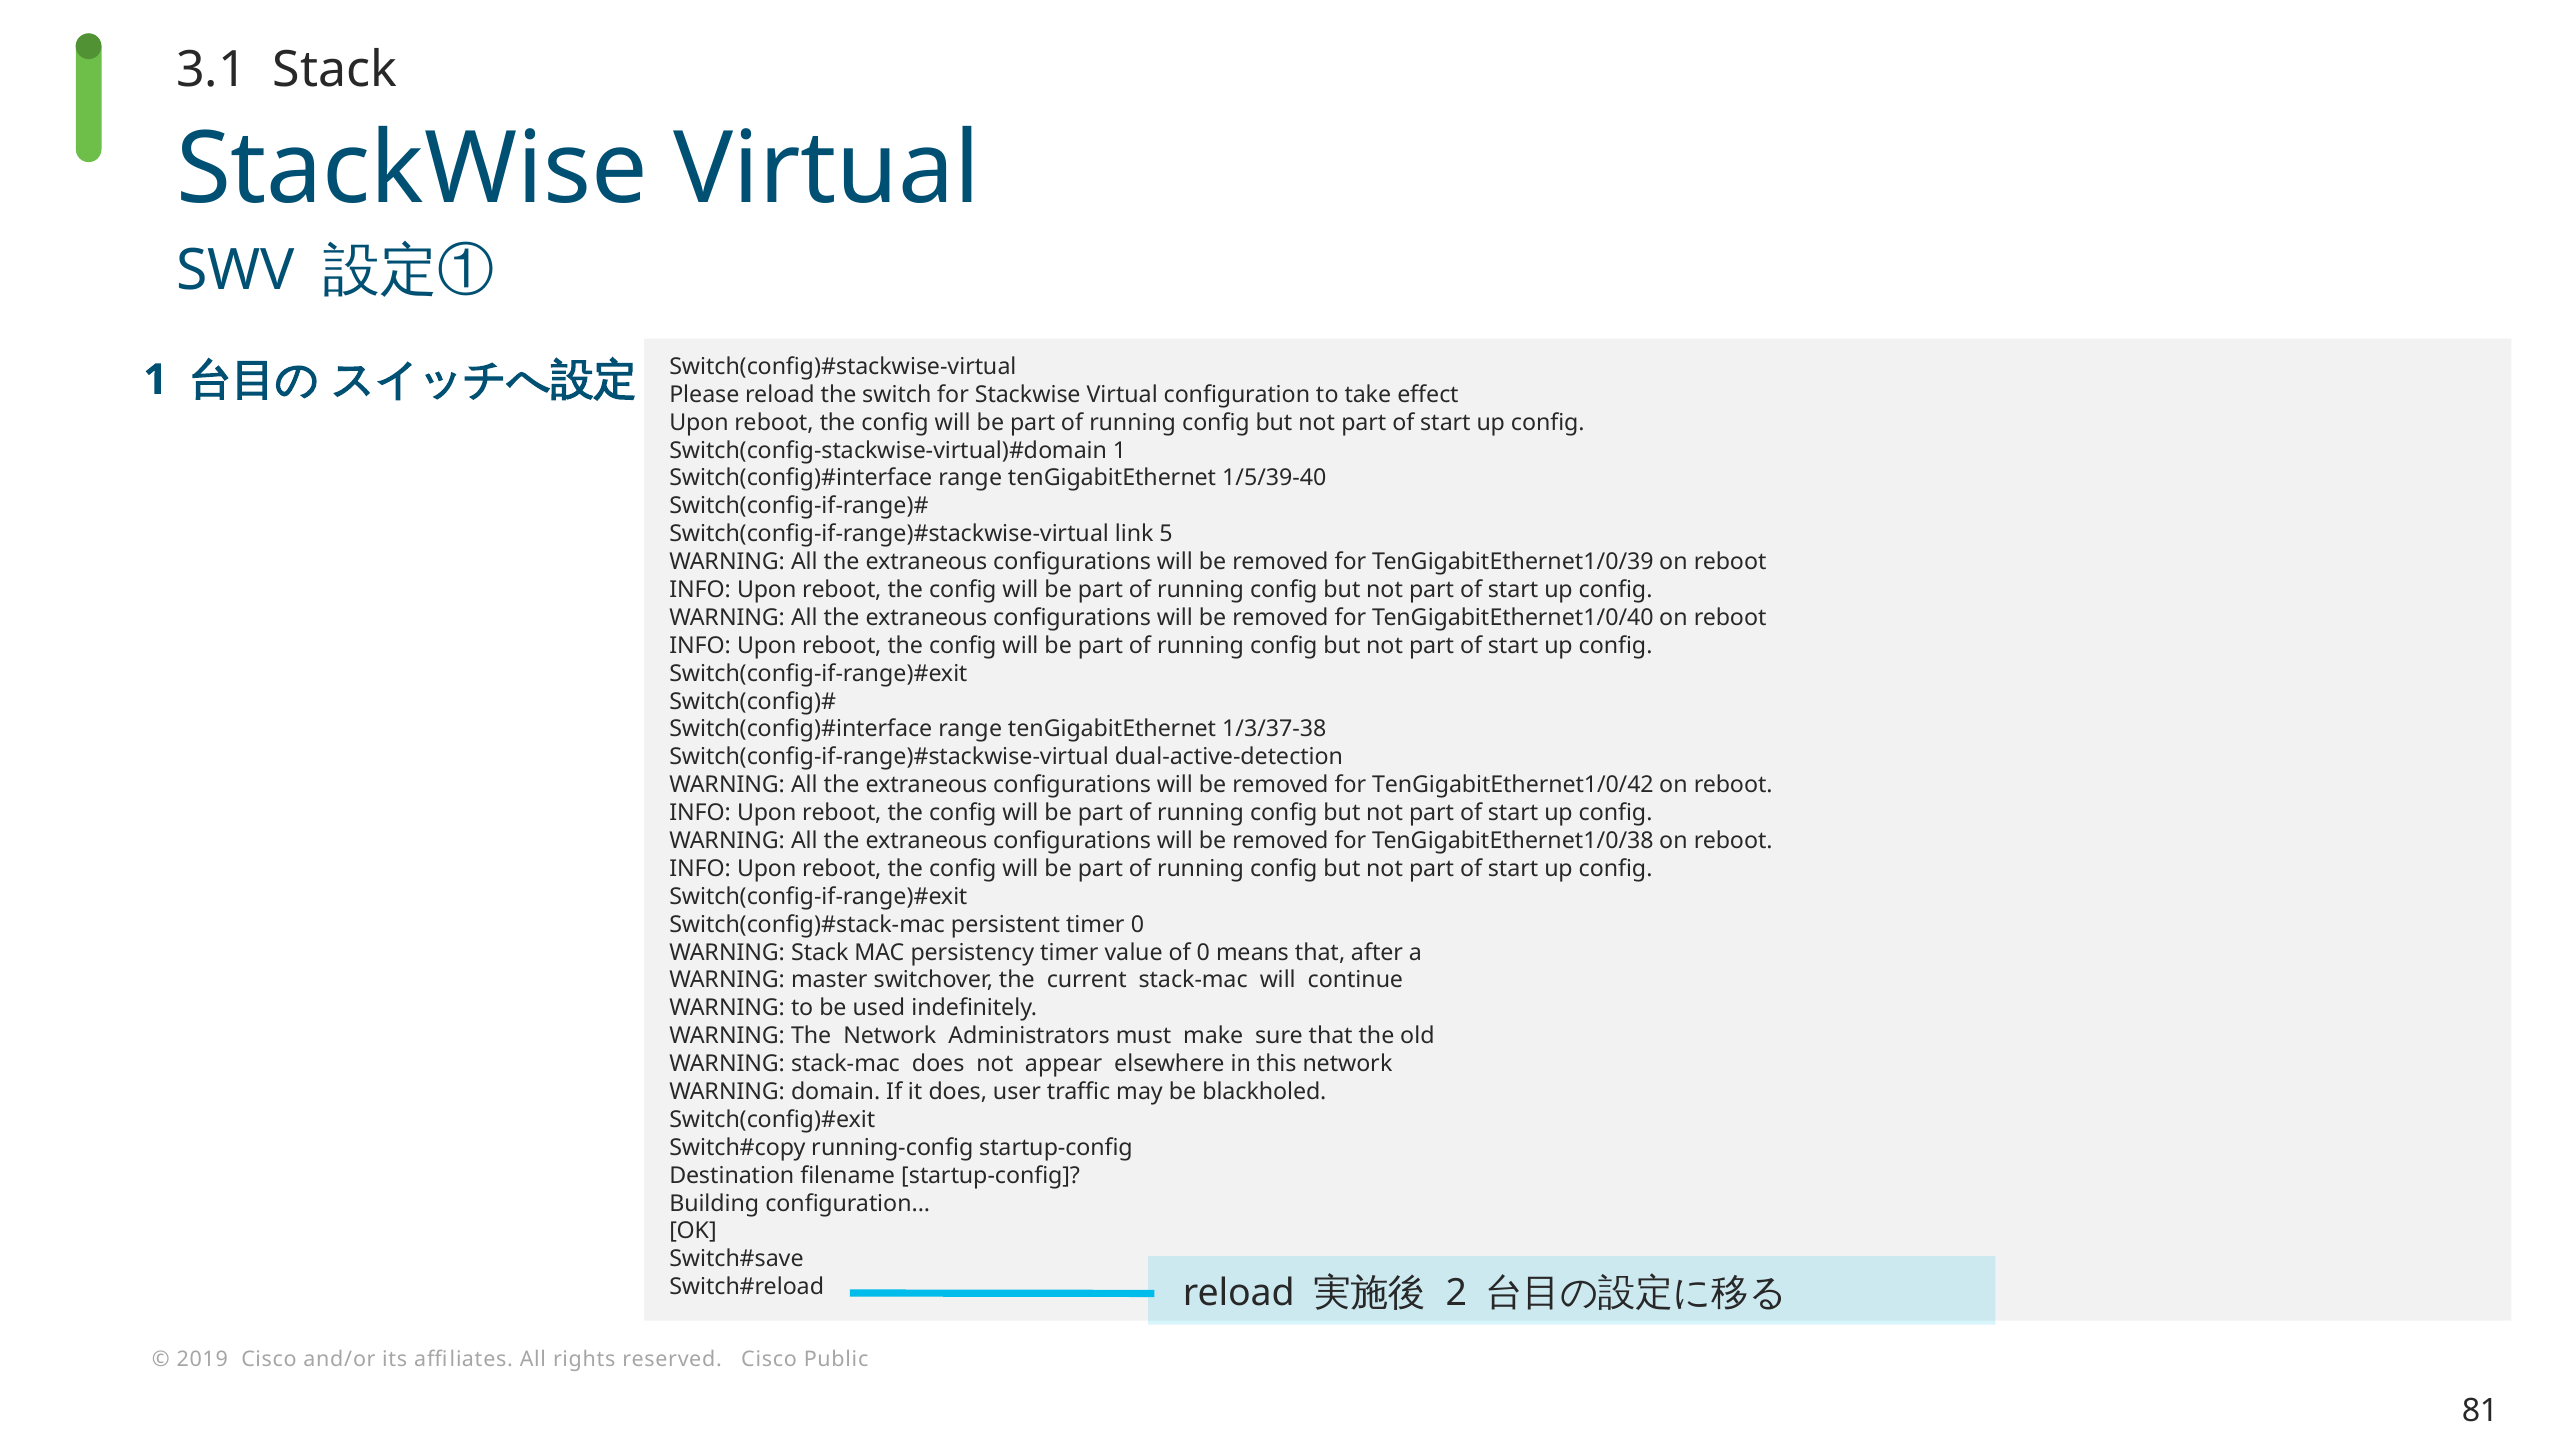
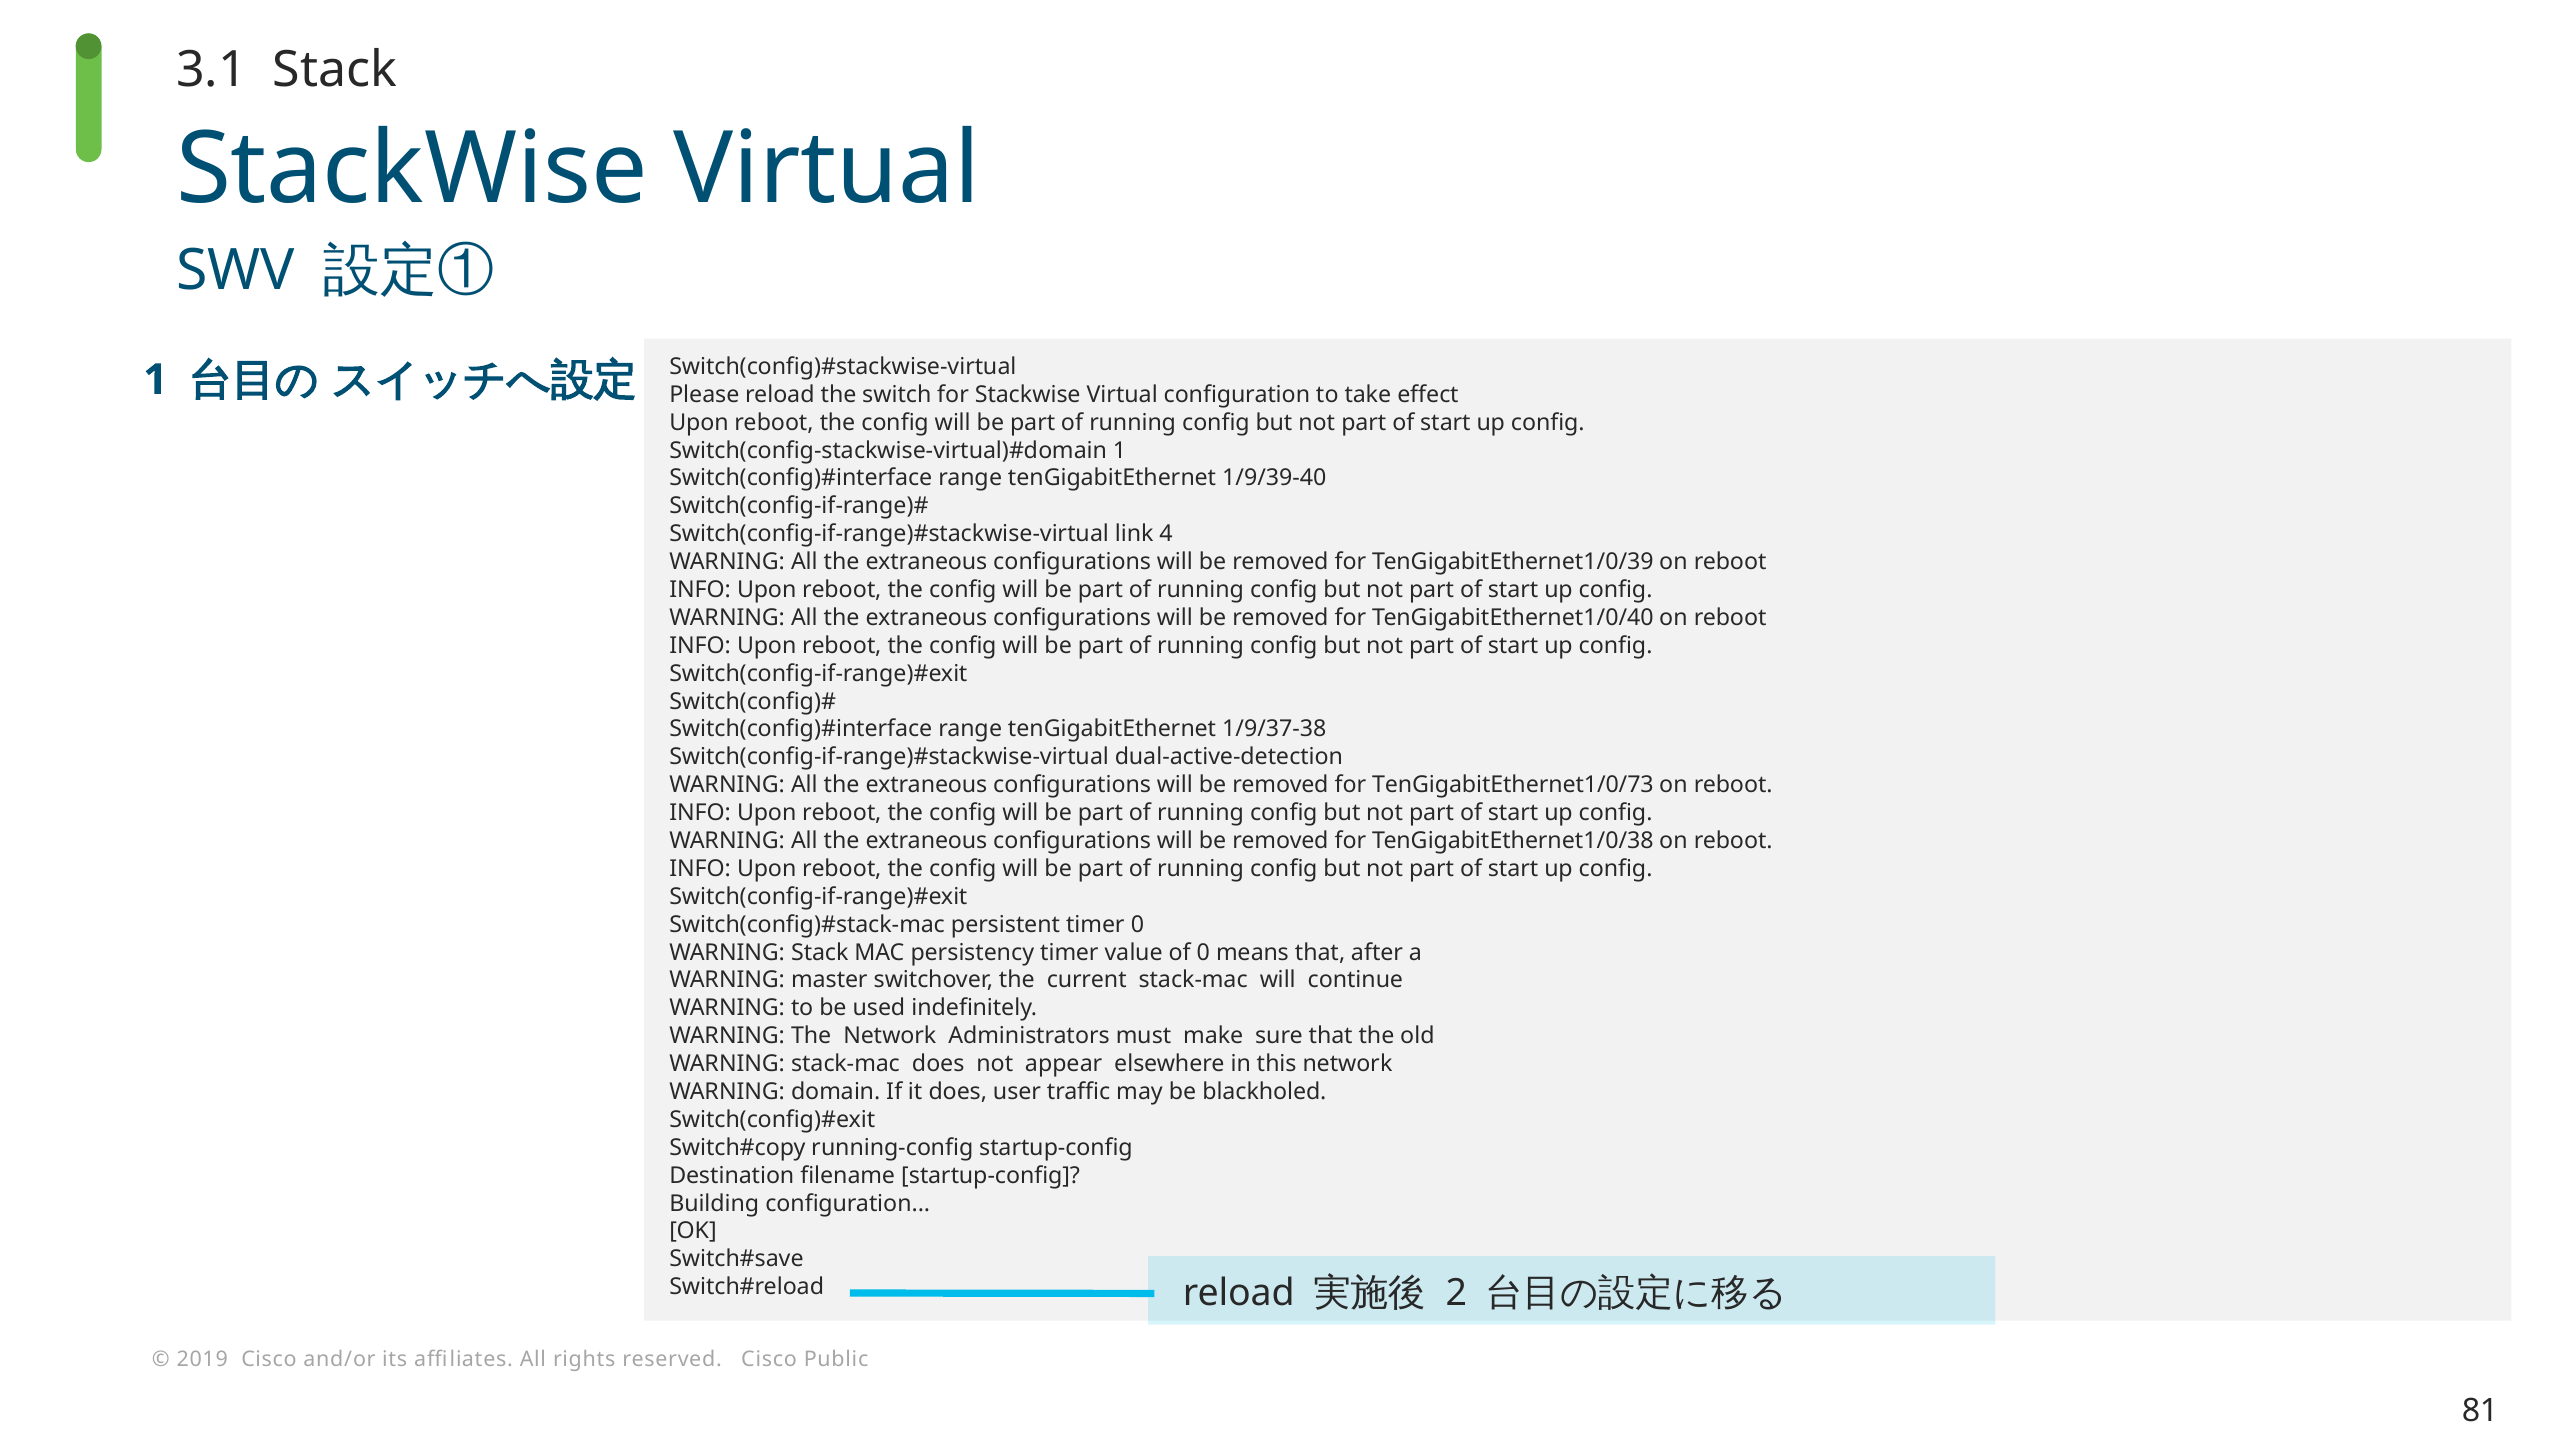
1/5/39-40: 1/5/39-40 -> 1/9/39-40
5: 5 -> 4
1/3/37-38: 1/3/37-38 -> 1/9/37-38
TenGigabitEthernet1/0/42: TenGigabitEthernet1/0/42 -> TenGigabitEthernet1/0/73
